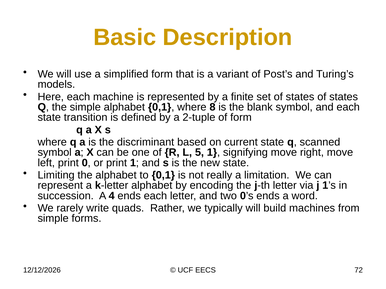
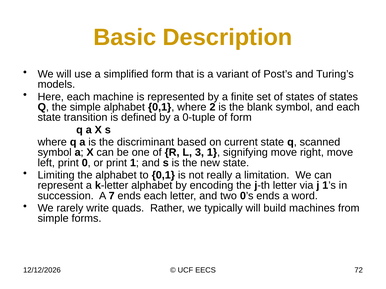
8: 8 -> 2
2-tuple: 2-tuple -> 0-tuple
5: 5 -> 3
4: 4 -> 7
